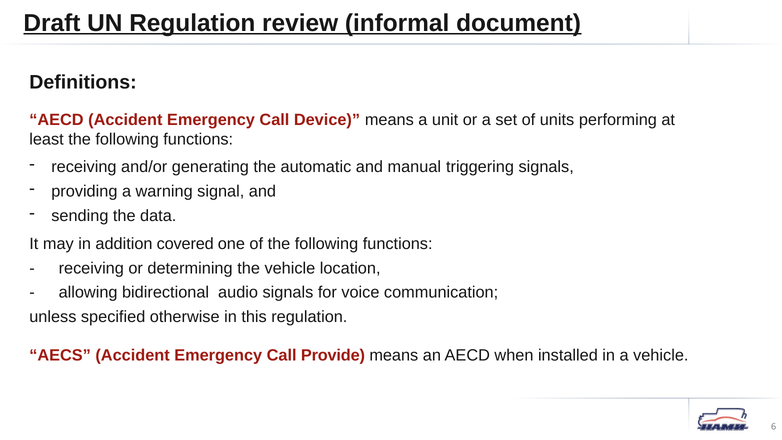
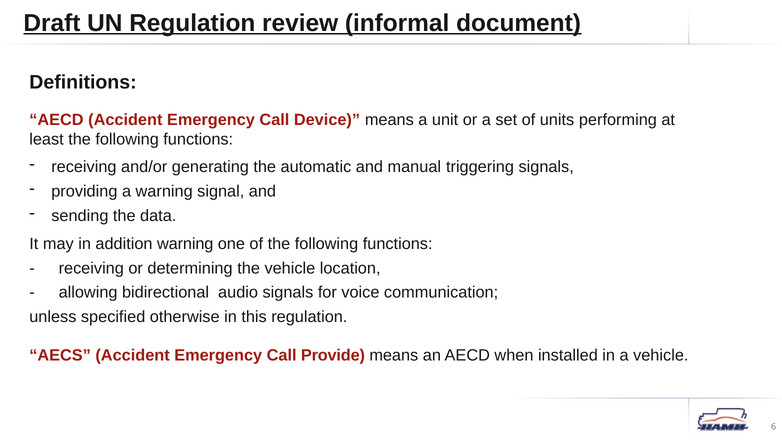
addition covered: covered -> warning
